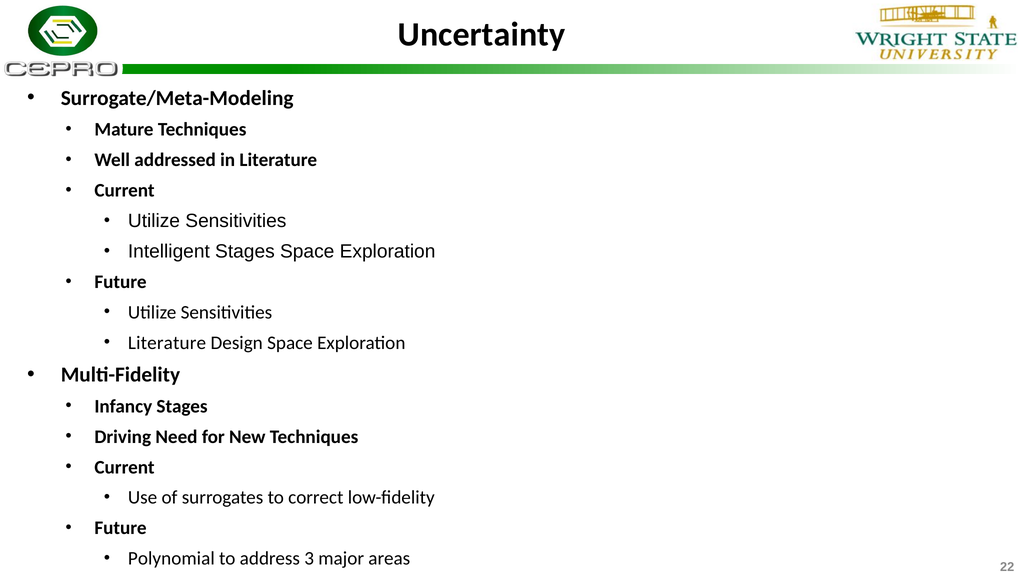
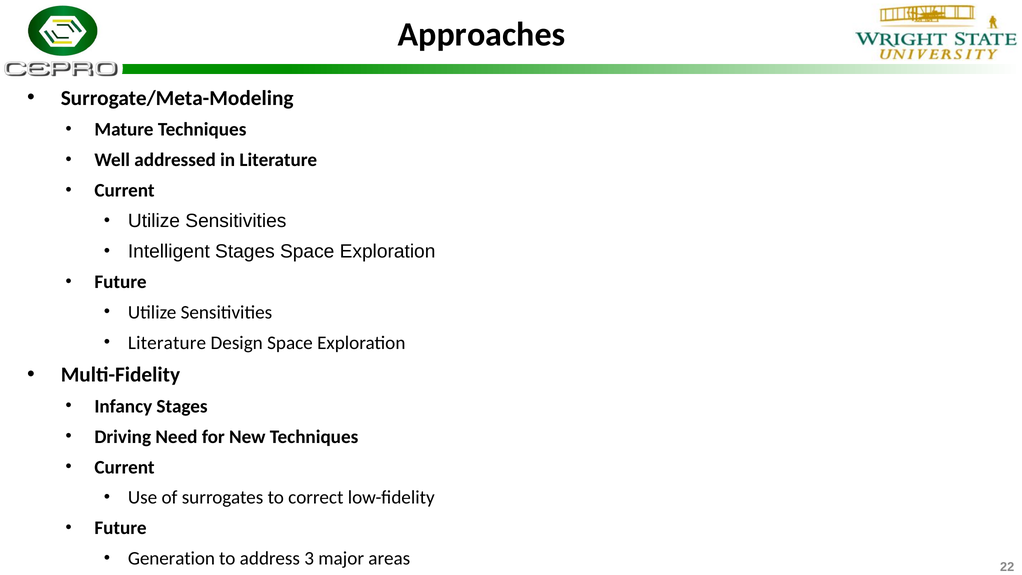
Uncertainty: Uncertainty -> Approaches
Polynomial: Polynomial -> Generation
